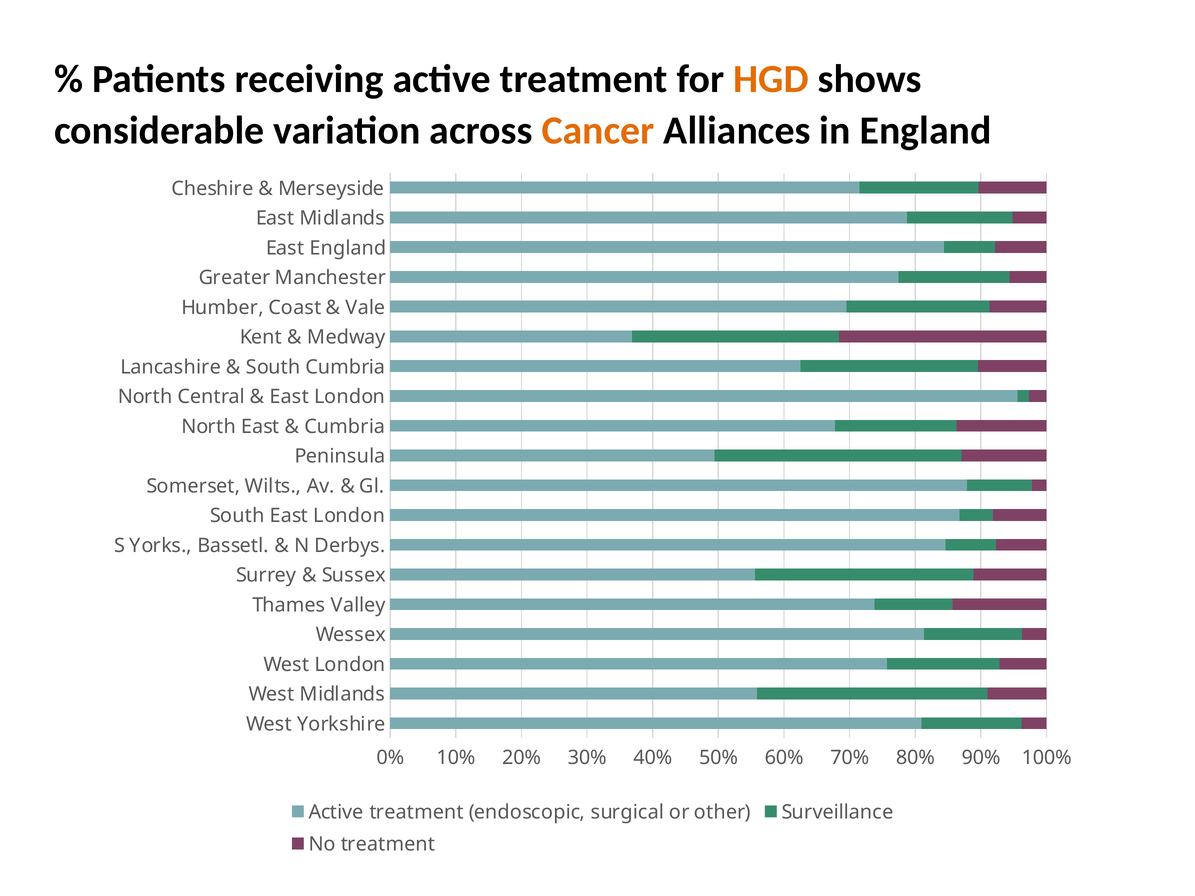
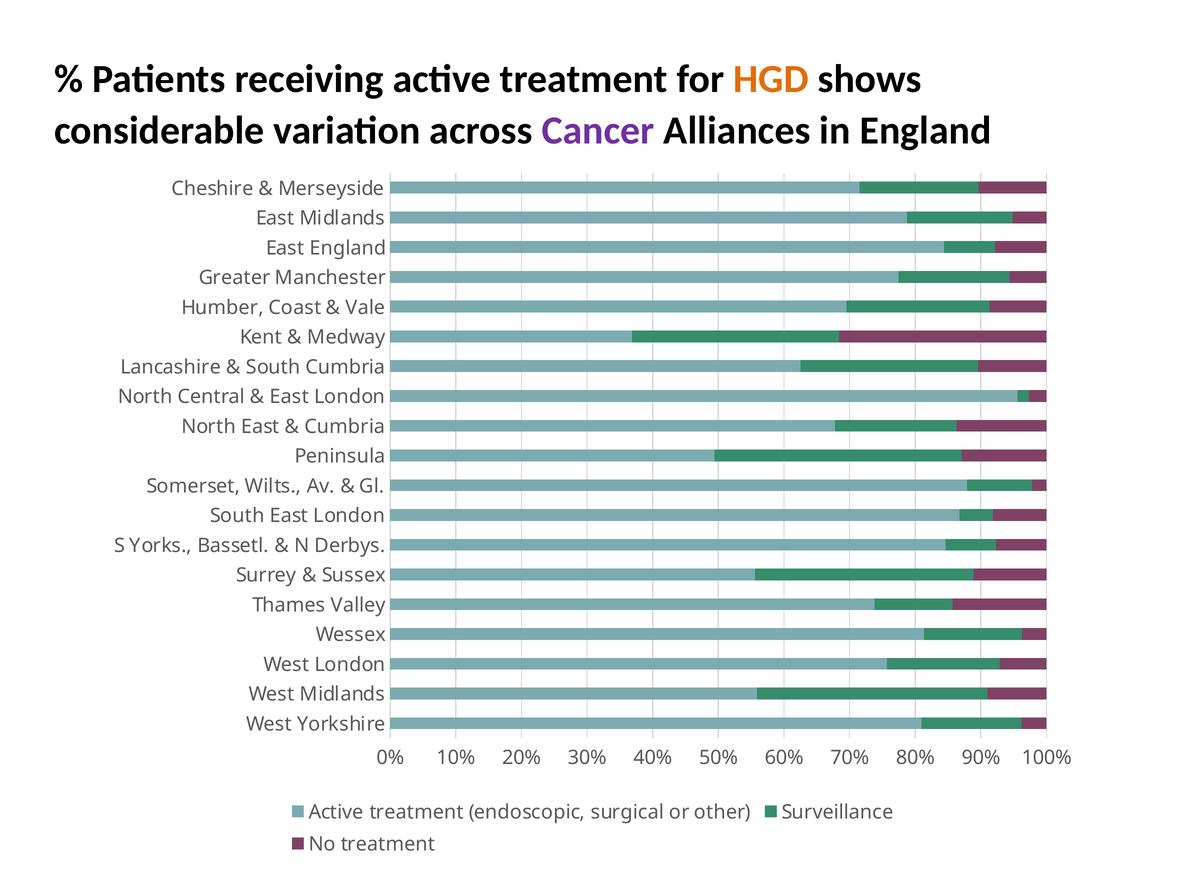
Cancer colour: orange -> purple
